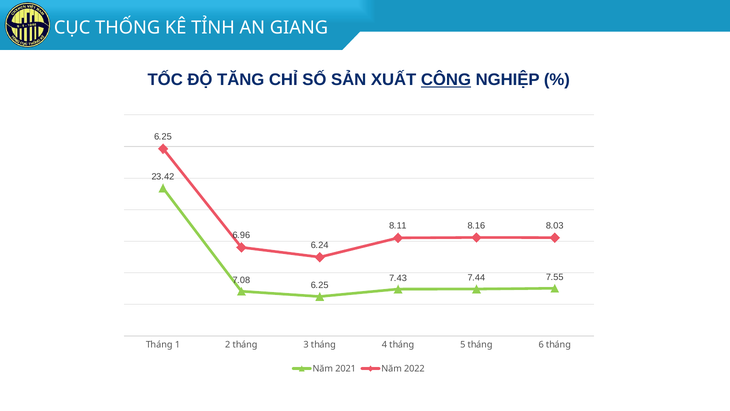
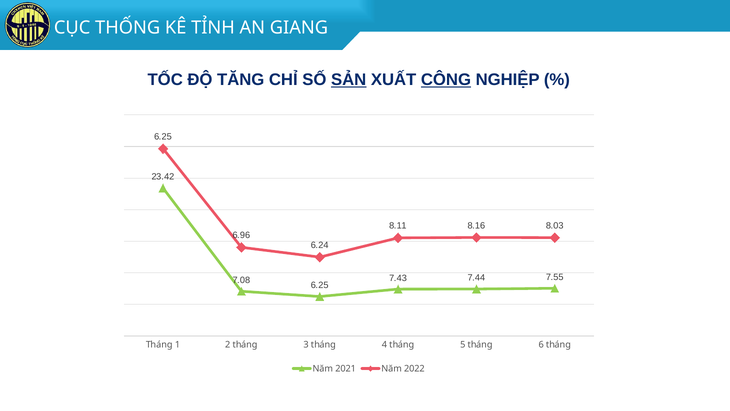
SẢN underline: none -> present
